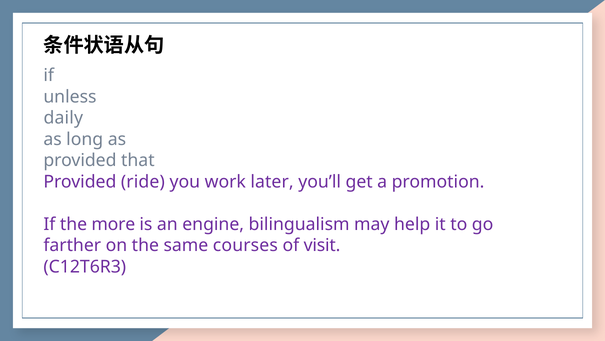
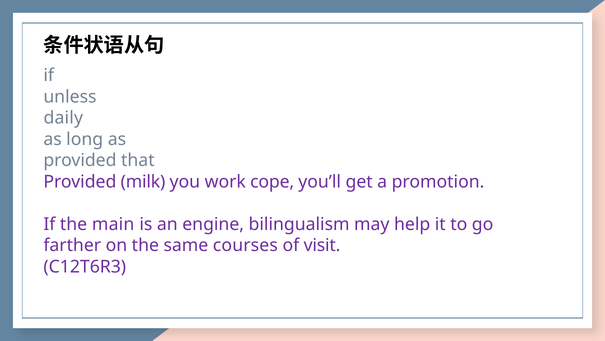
ride: ride -> milk
later: later -> cope
more: more -> main
